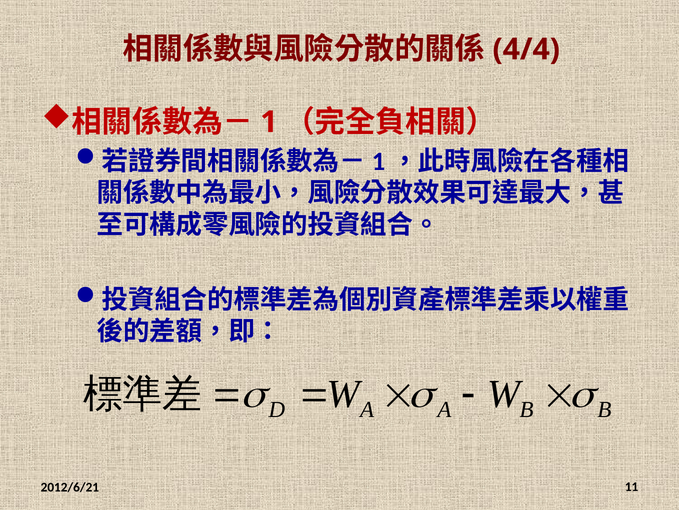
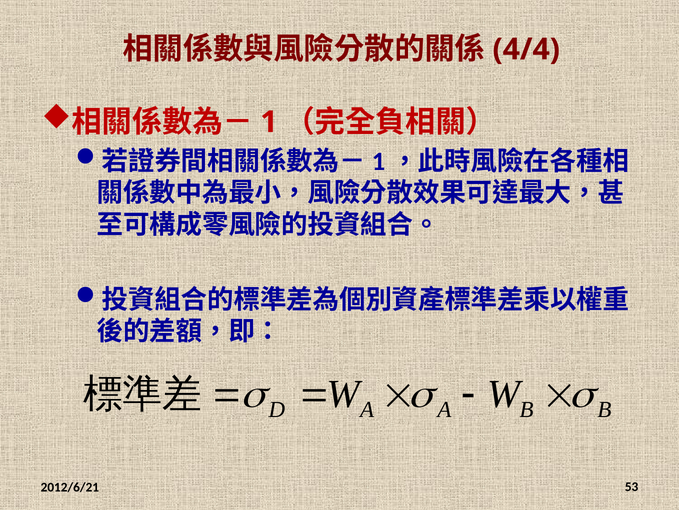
11: 11 -> 53
